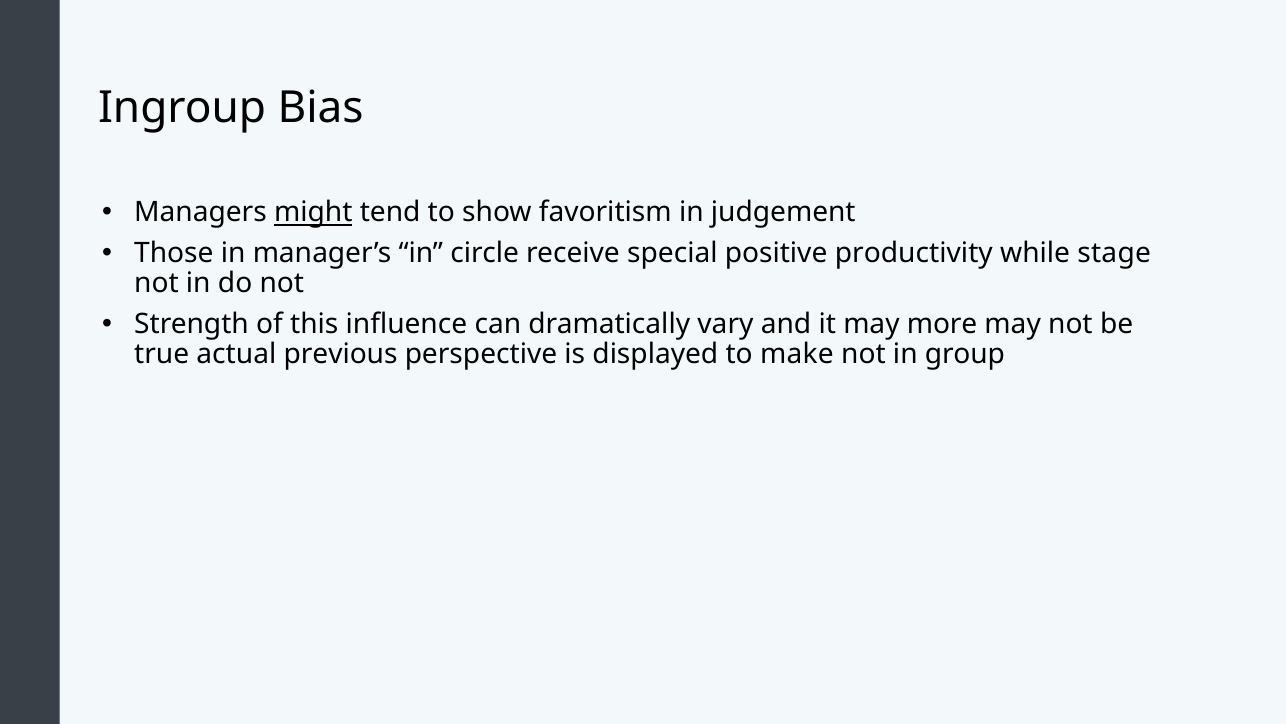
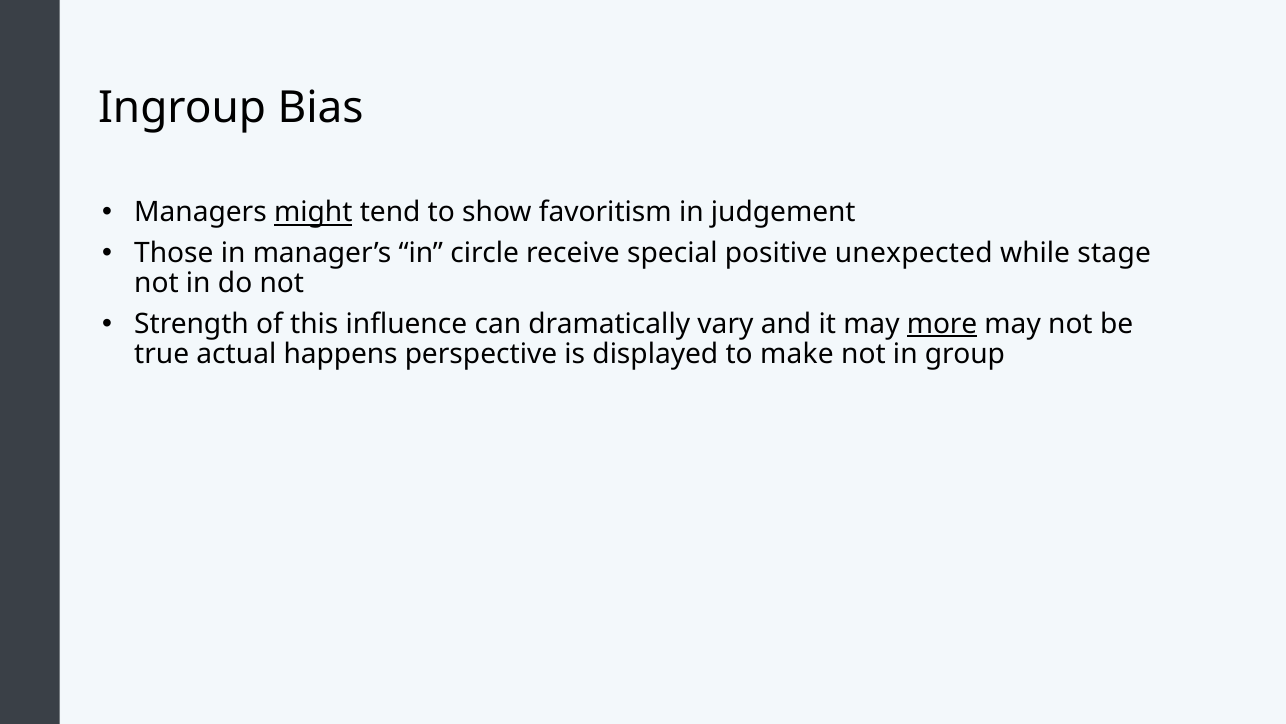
productivity: productivity -> unexpected
more underline: none -> present
previous: previous -> happens
